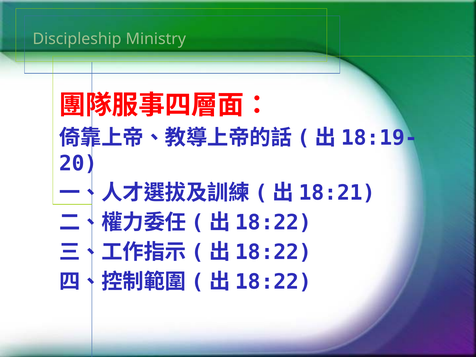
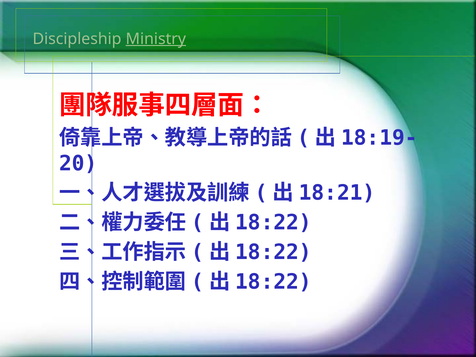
Ministry underline: none -> present
